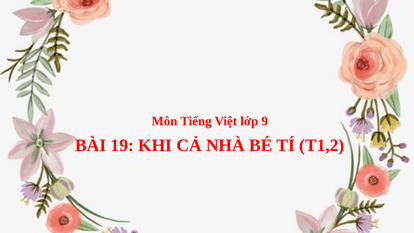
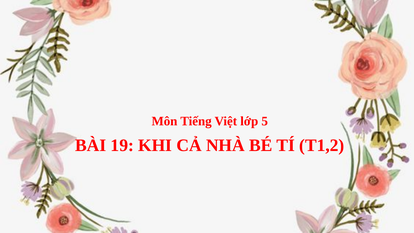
9: 9 -> 5
